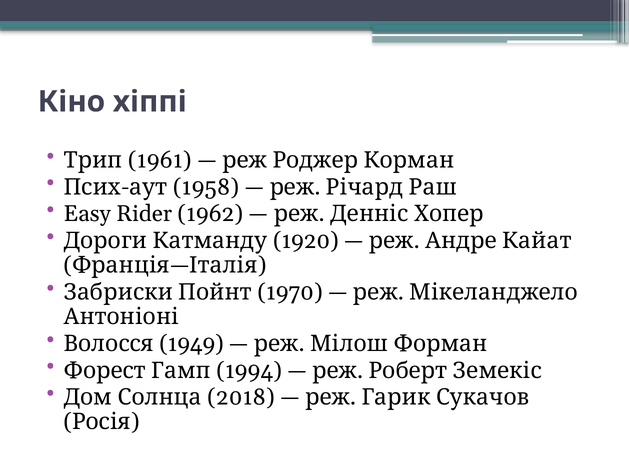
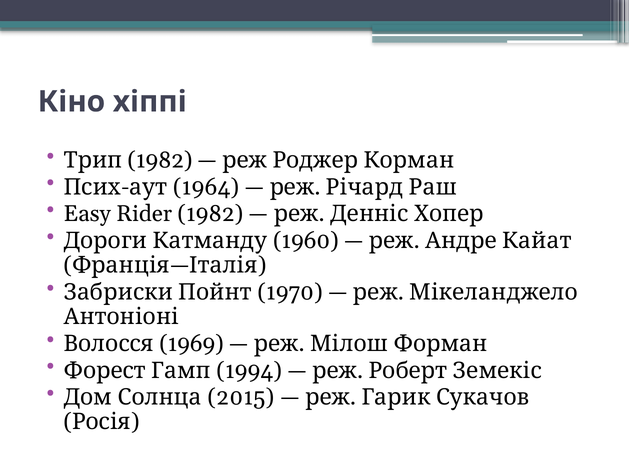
1961 at (160, 160): 1961 -> 1982
1958: 1958 -> 1964
Rider 1962: 1962 -> 1982
1920: 1920 -> 1960
1949: 1949 -> 1969
2018: 2018 -> 2015
